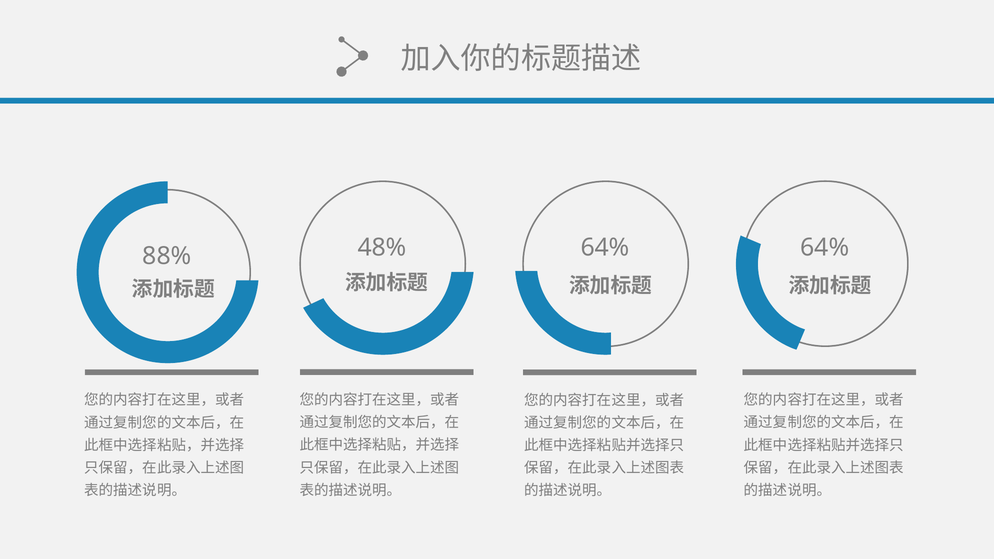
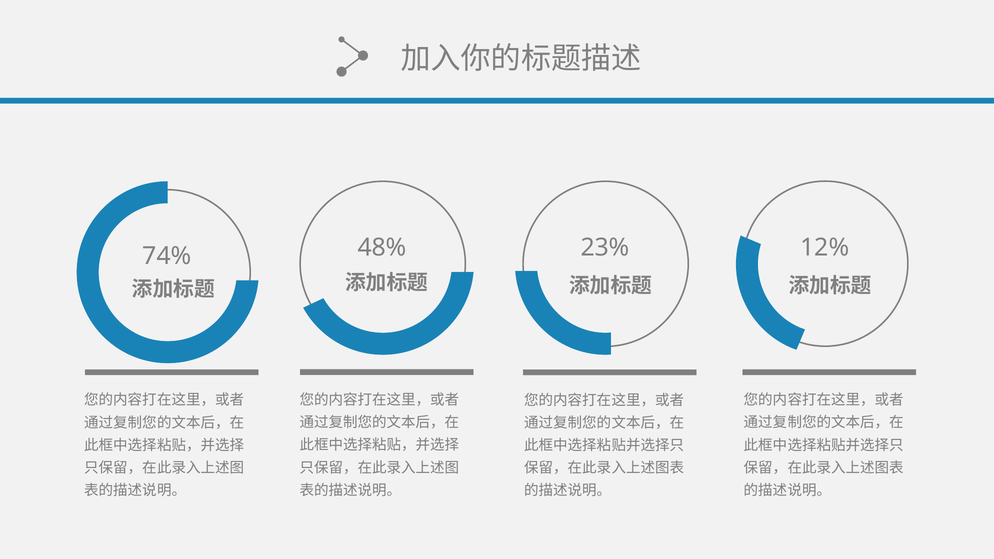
64% at (825, 248): 64% -> 12%
64% at (605, 248): 64% -> 23%
88%: 88% -> 74%
